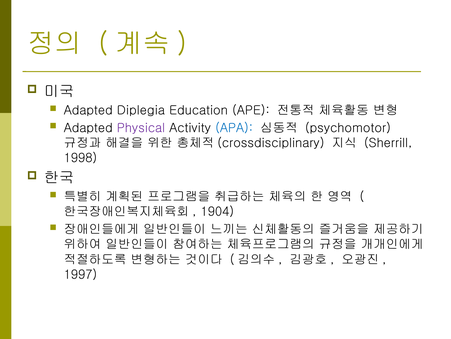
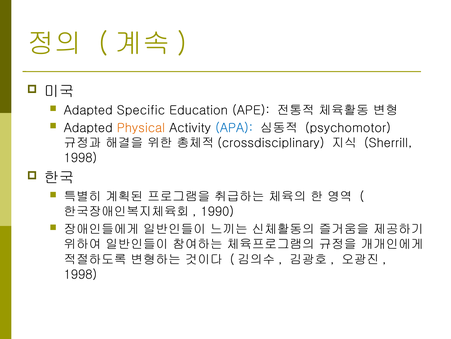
Diplegia: Diplegia -> Specific
Physical colour: purple -> orange
1904: 1904 -> 1990
1997 at (80, 274): 1997 -> 1998
